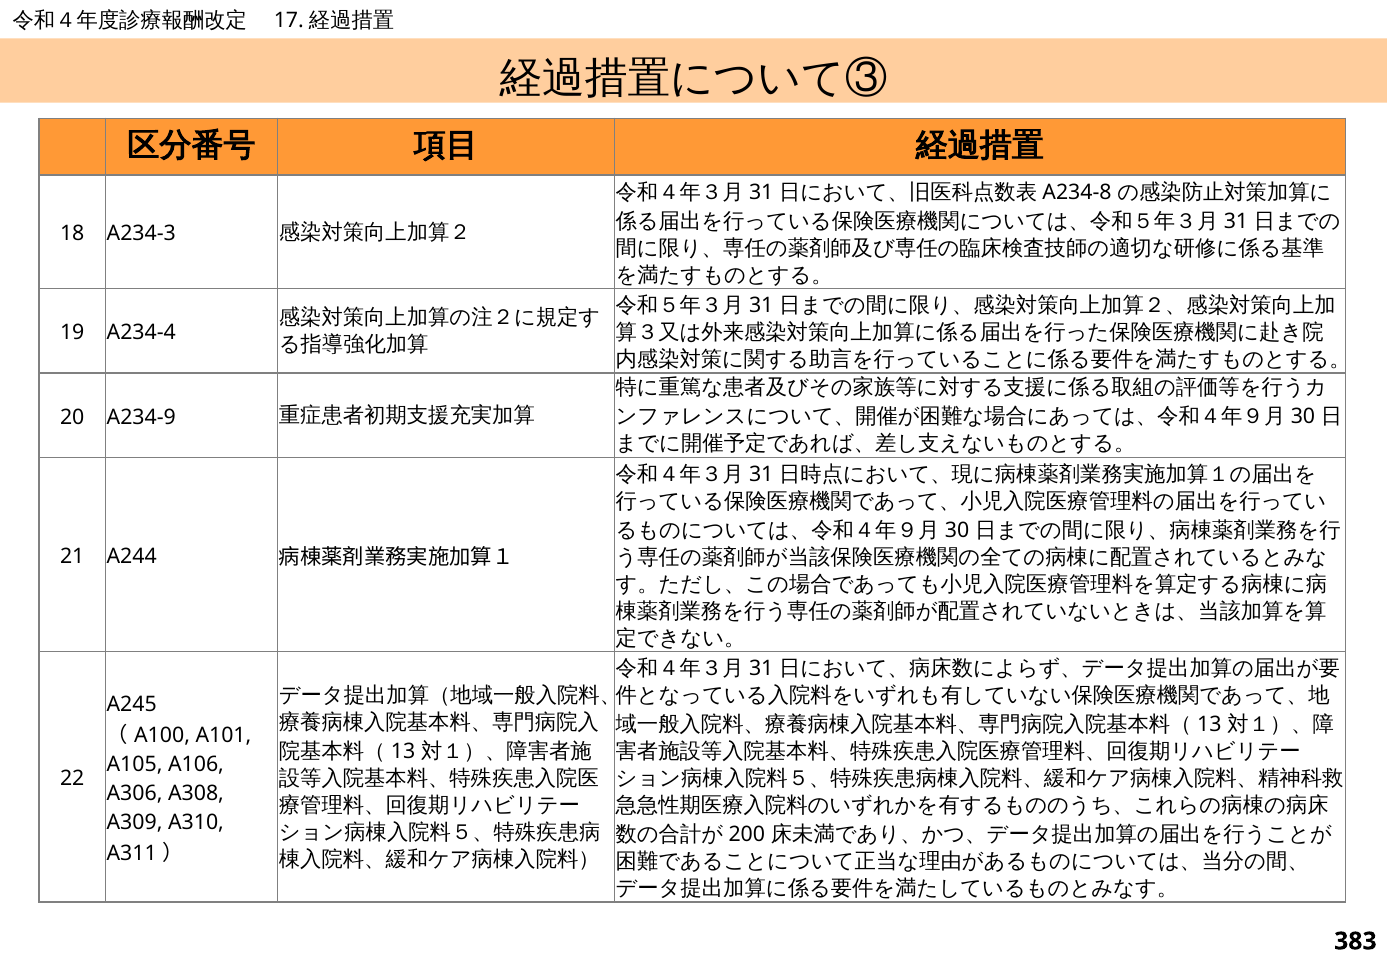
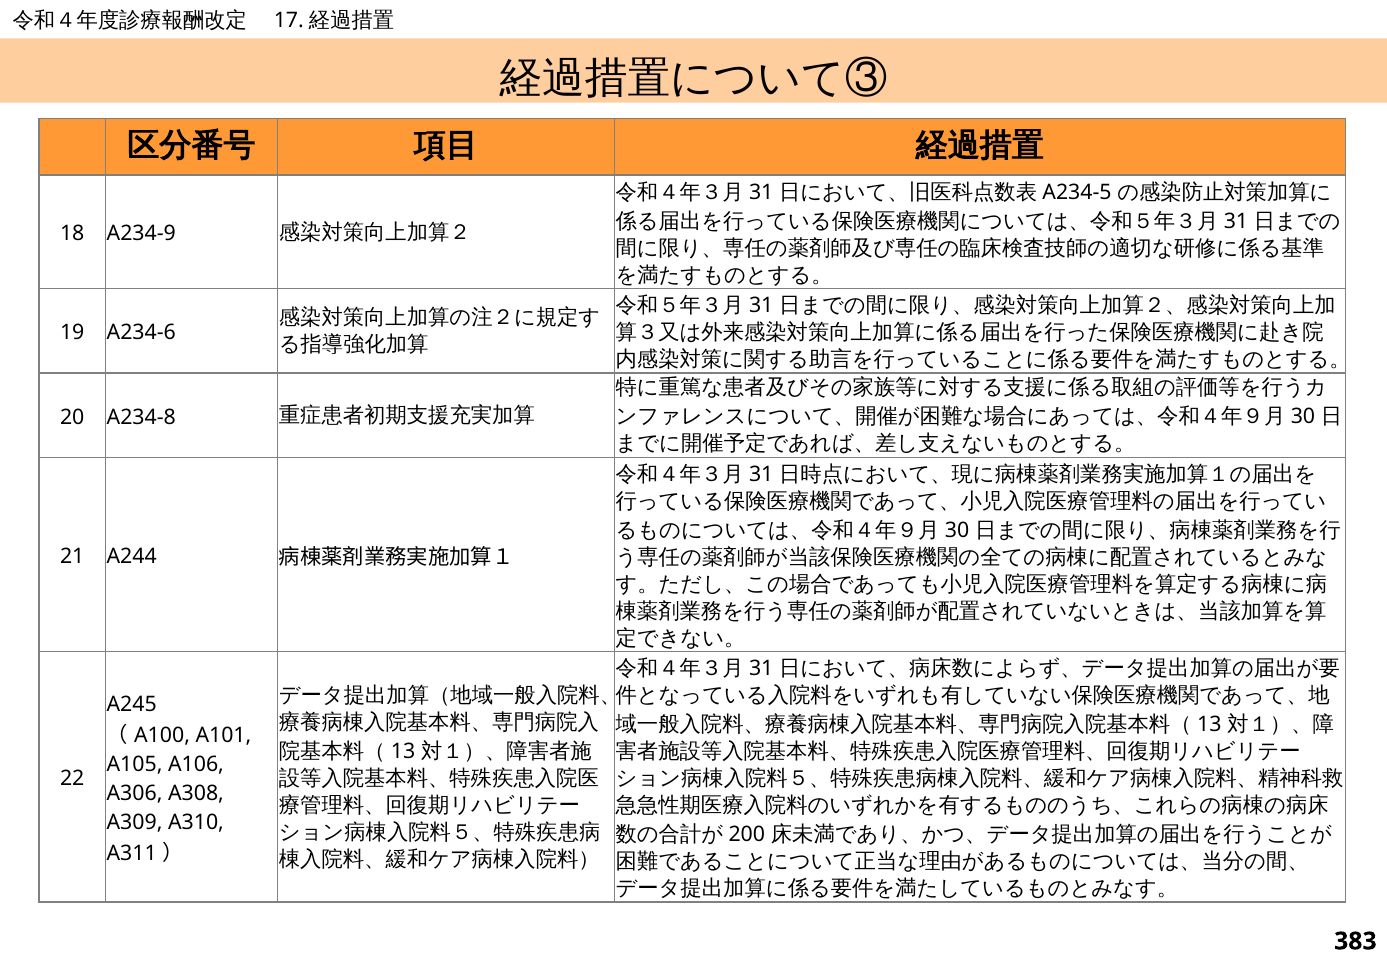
A234-8: A234-8 -> A234-5
A234-3: A234-3 -> A234-9
A234-4: A234-4 -> A234-6
A234-9: A234-9 -> A234-8
